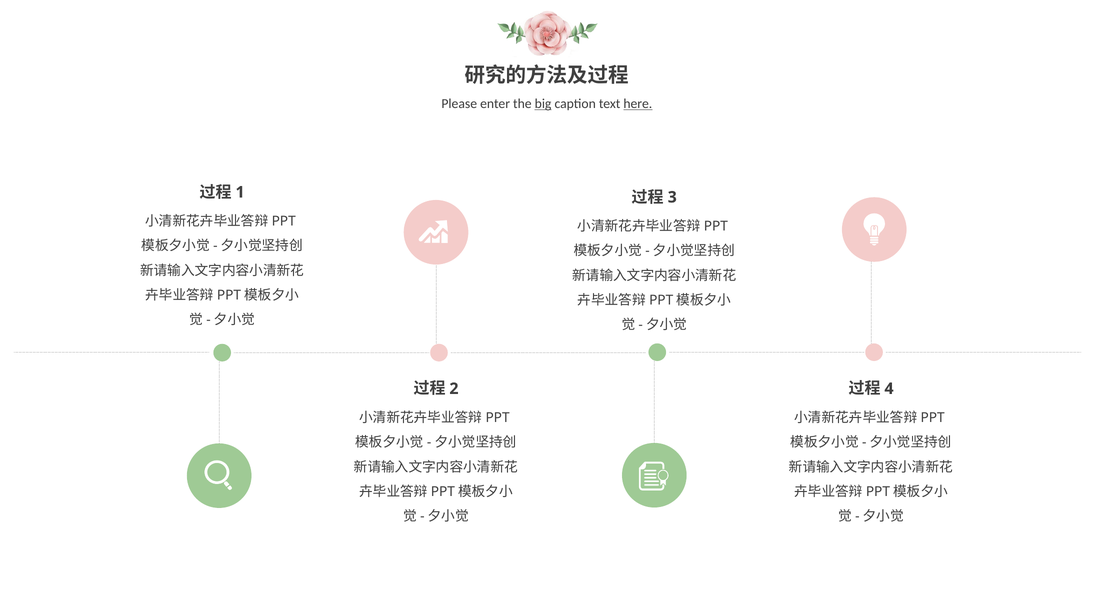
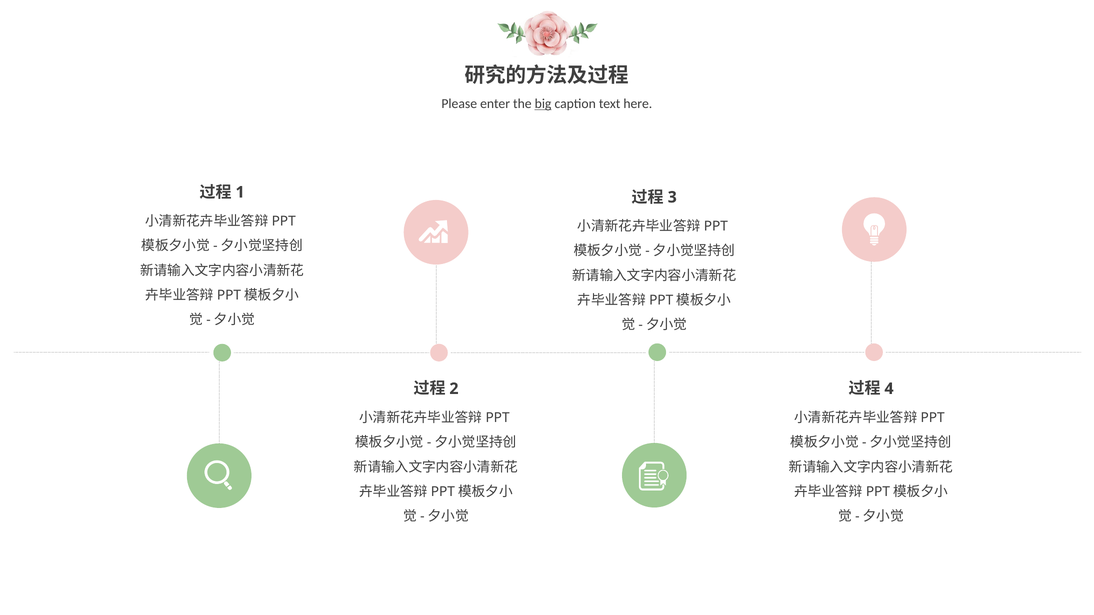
here underline: present -> none
